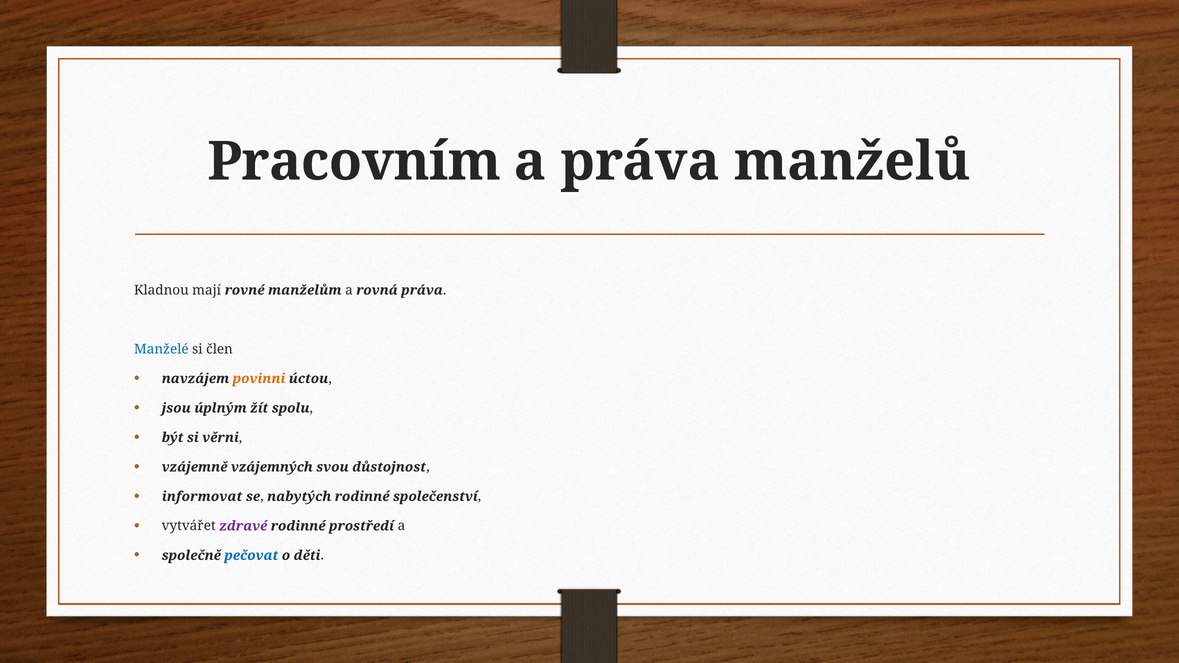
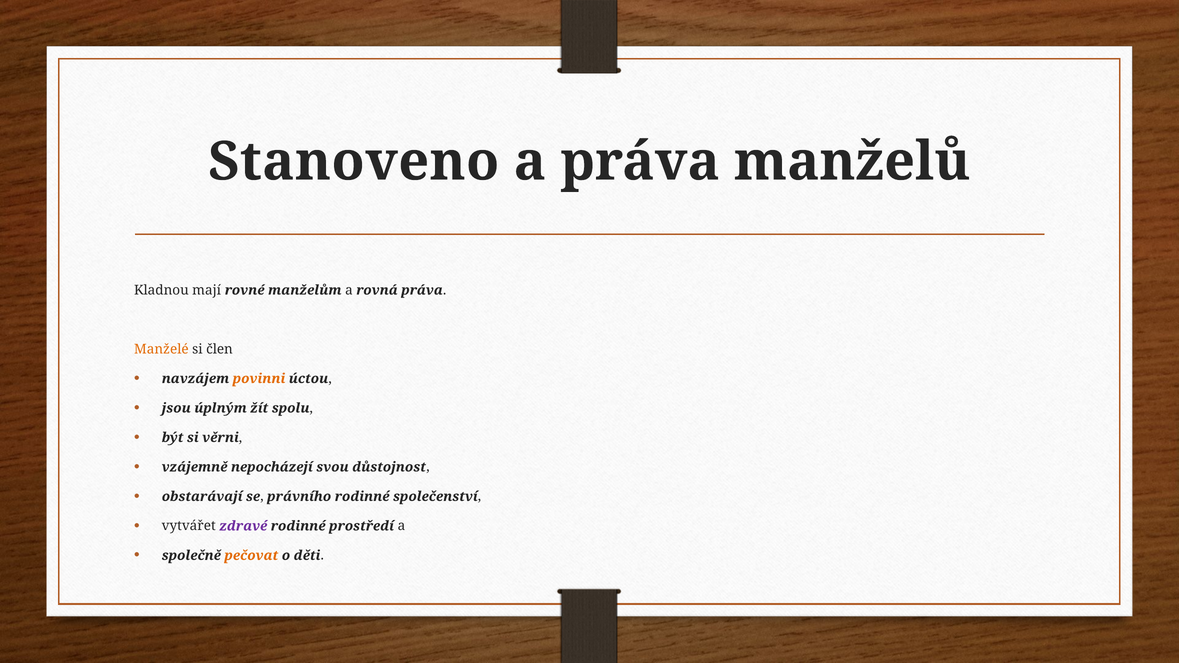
Pracovním: Pracovním -> Stanoveno
Manželé colour: blue -> orange
vzájemných: vzájemných -> nepocházejí
informovat: informovat -> obstarávají
nabytých: nabytých -> právního
pečovat colour: blue -> orange
